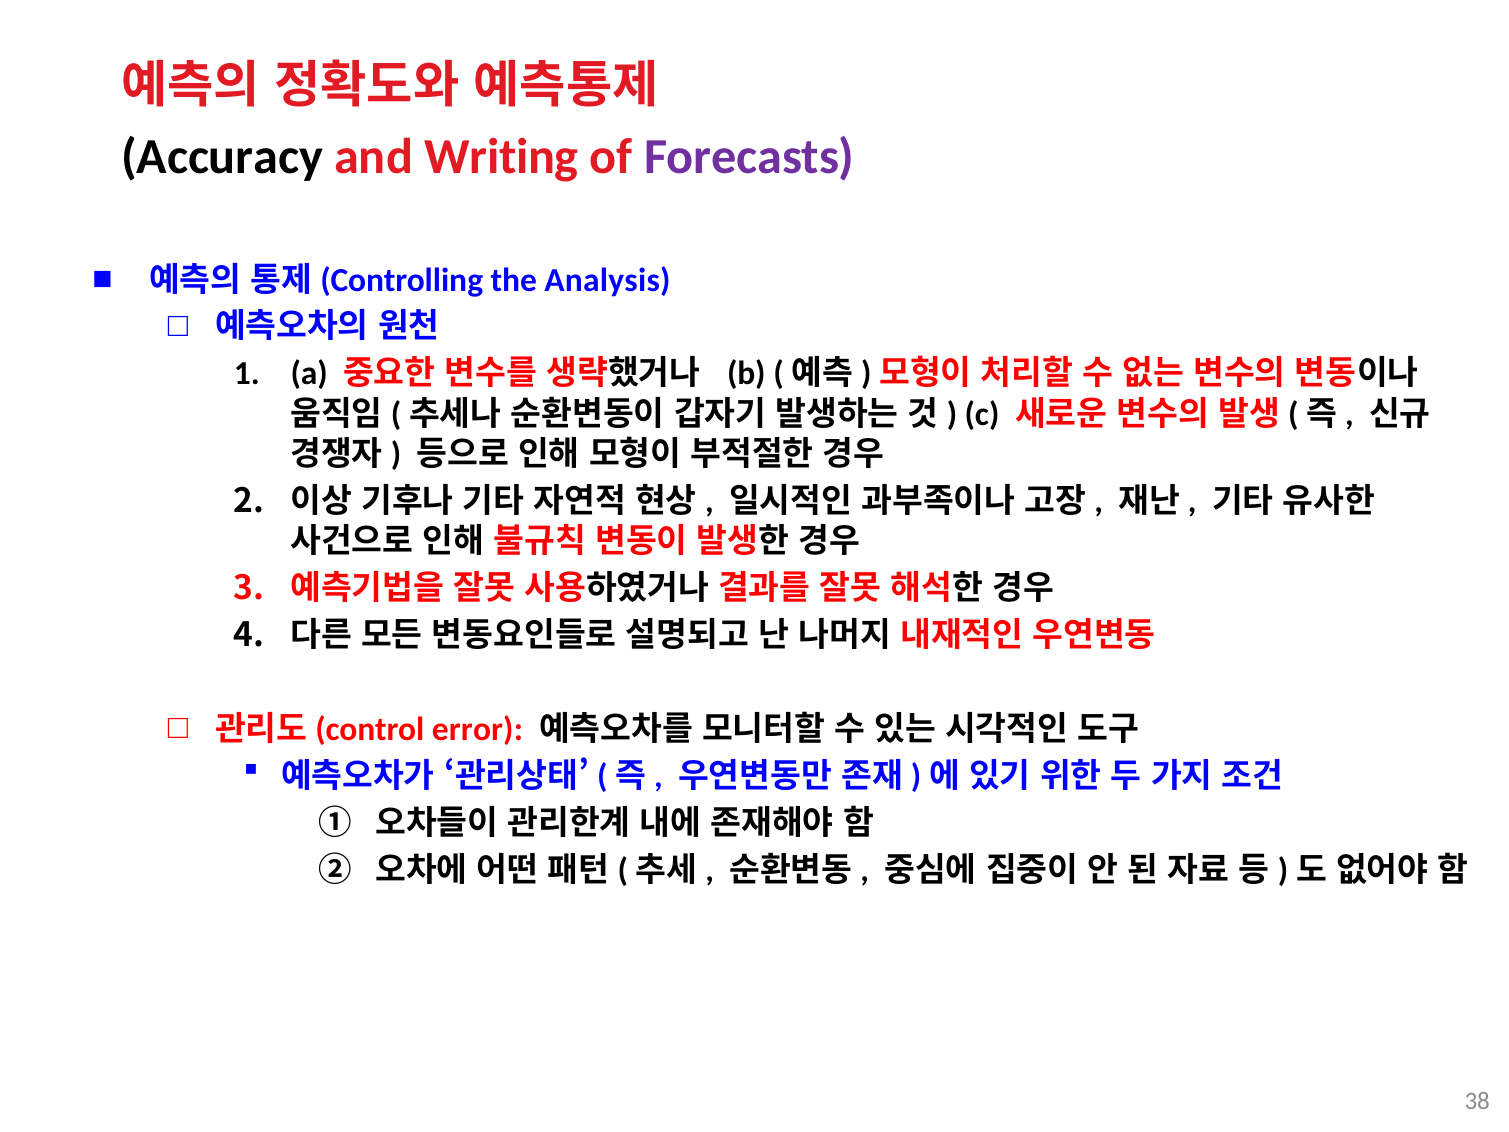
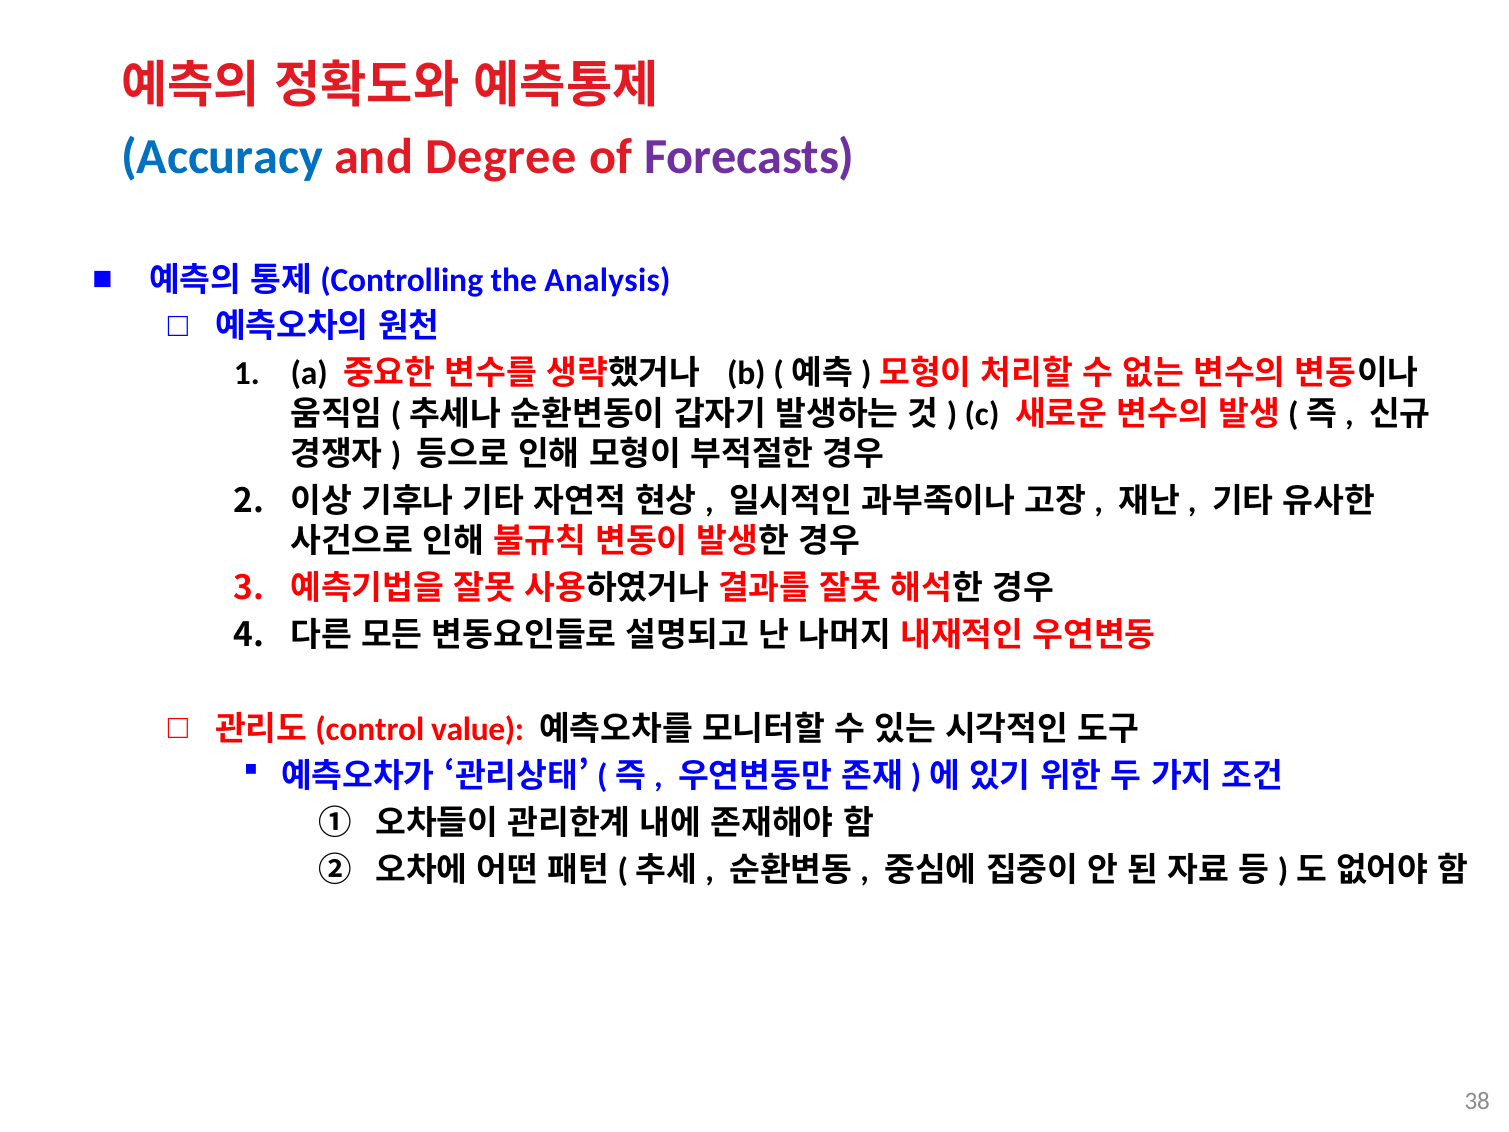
Accuracy colour: black -> blue
Writing: Writing -> Degree
error: error -> value
